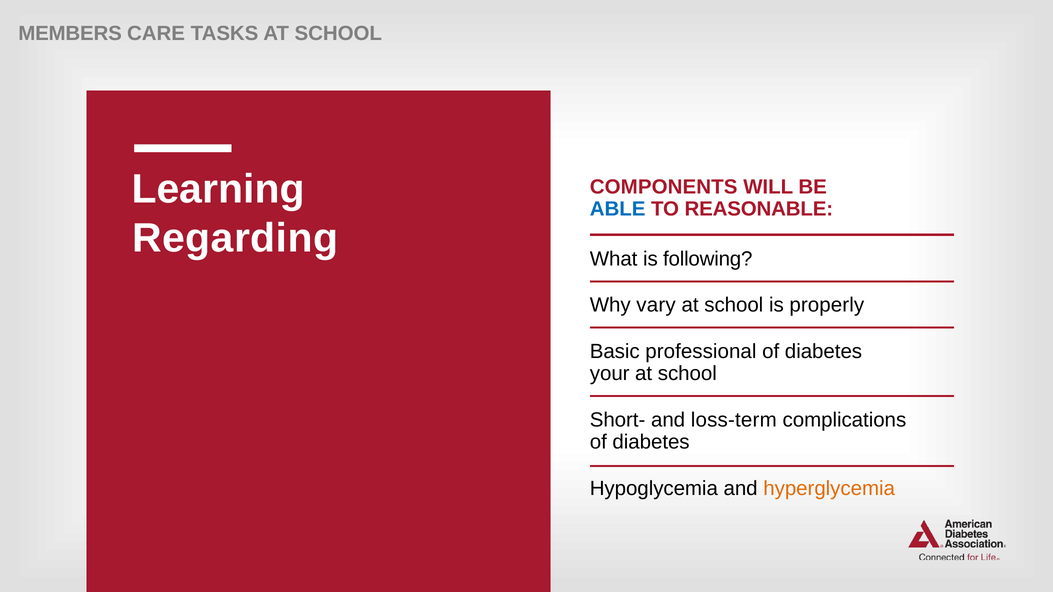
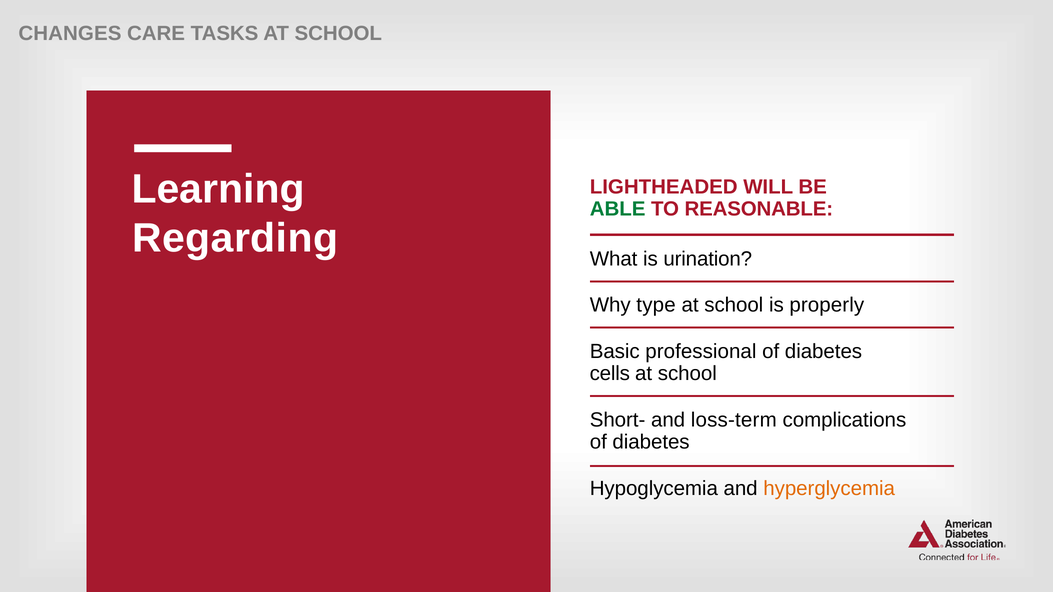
MEMBERS: MEMBERS -> CHANGES
COMPONENTS: COMPONENTS -> LIGHTHEADED
ABLE colour: blue -> green
following: following -> urination
vary: vary -> type
your: your -> cells
